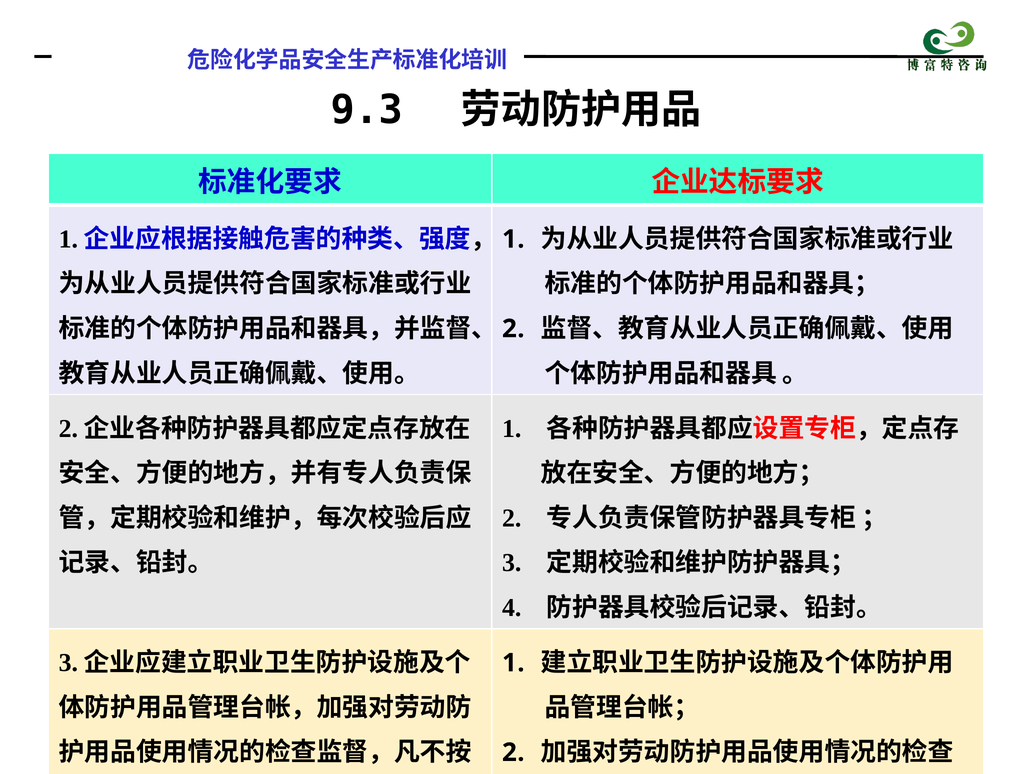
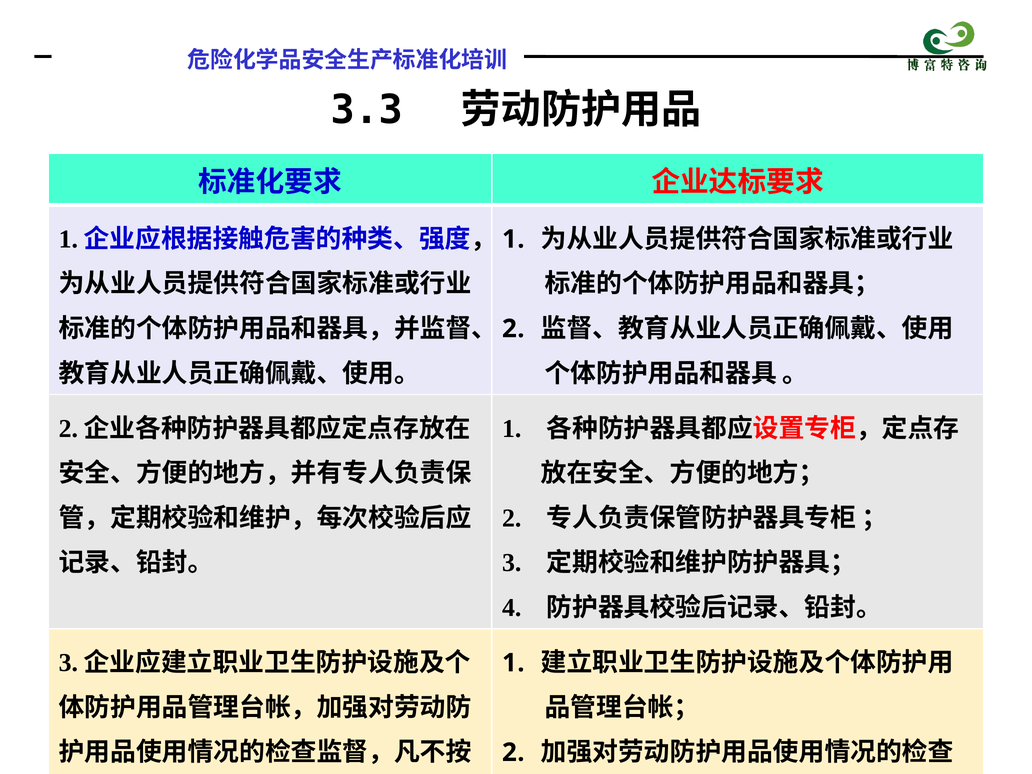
9.3: 9.3 -> 3.3
